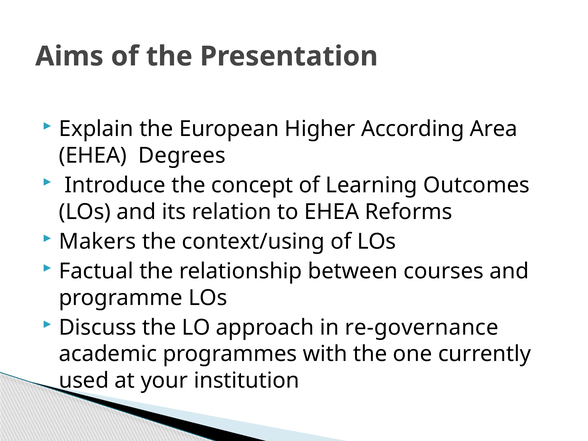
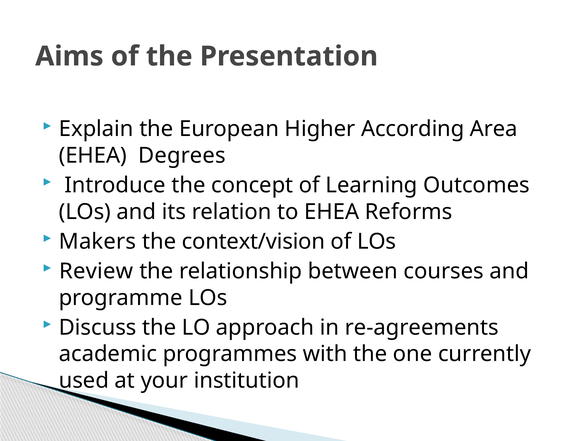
context/using: context/using -> context/vision
Factual: Factual -> Review
re-governance: re-governance -> re-agreements
